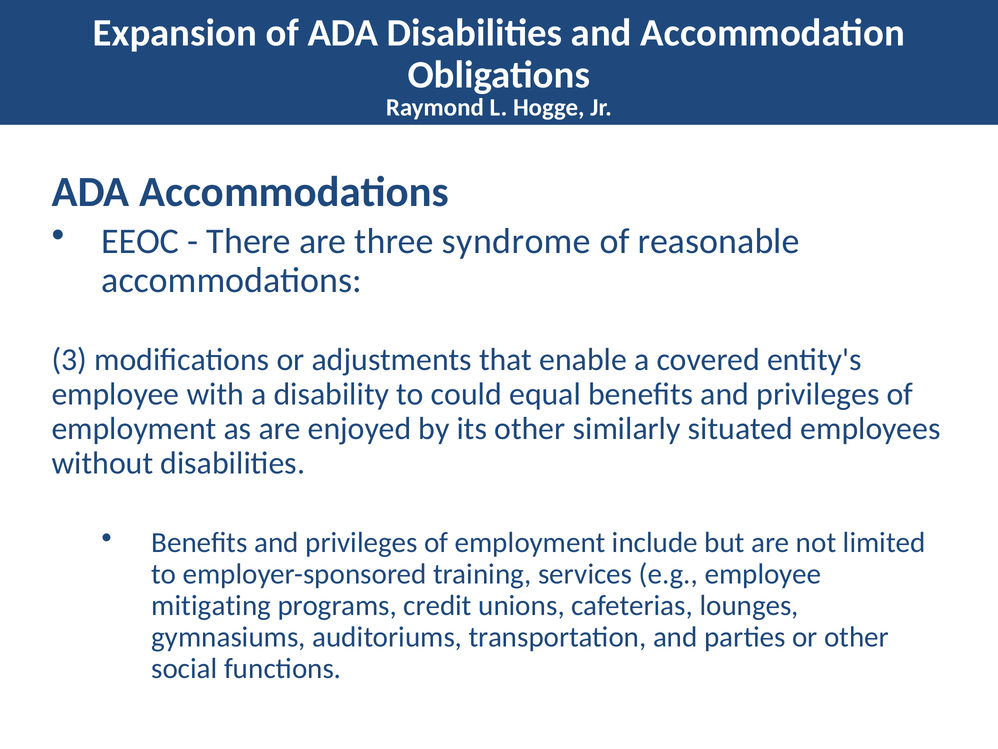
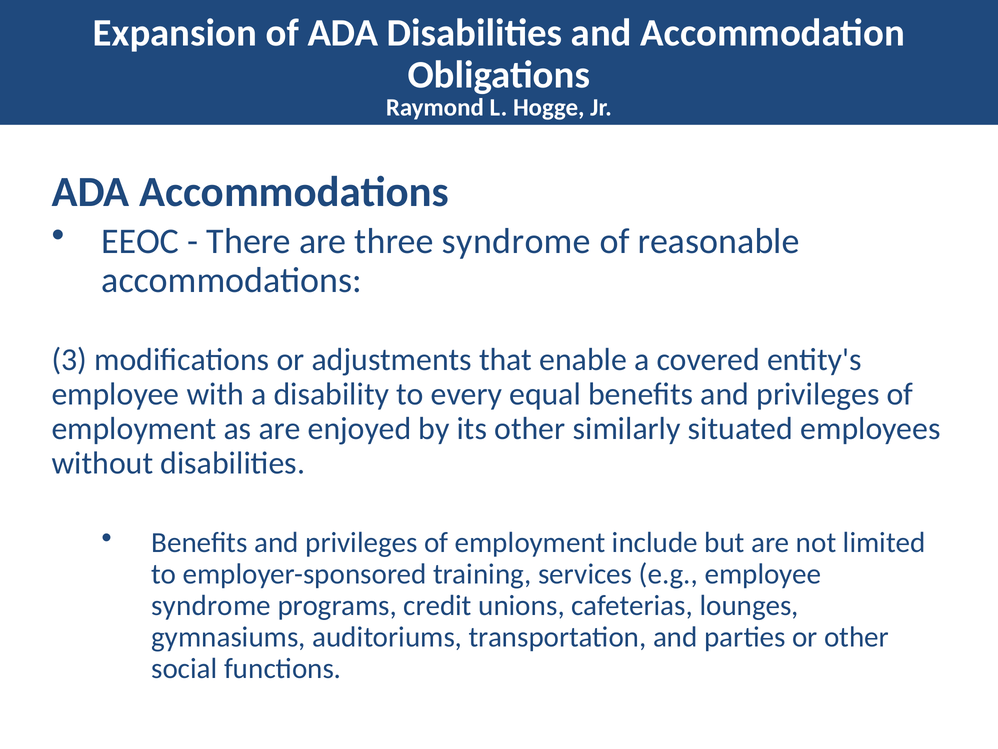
could: could -> every
mitigating at (211, 605): mitigating -> syndrome
